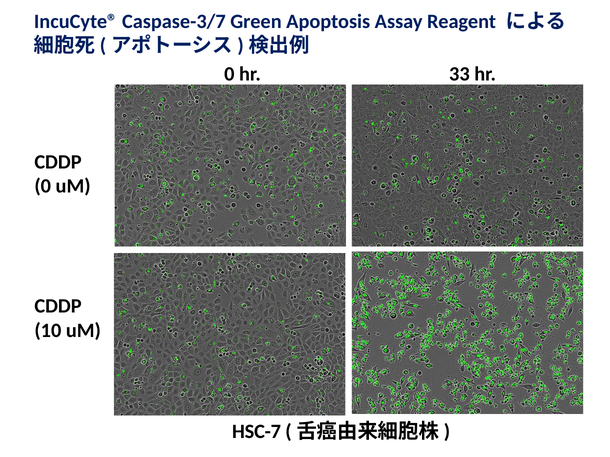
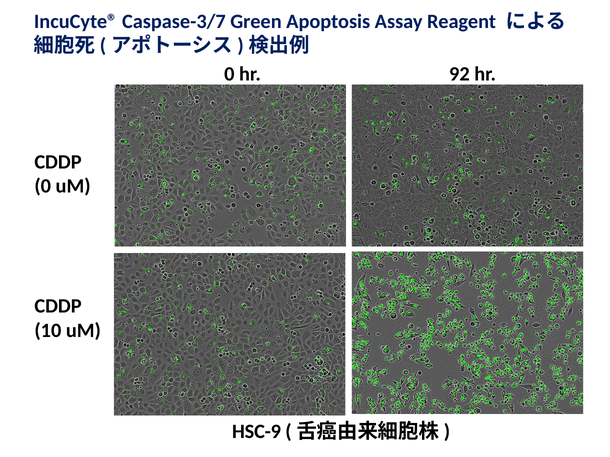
33: 33 -> 92
HSC-7: HSC-7 -> HSC-9
